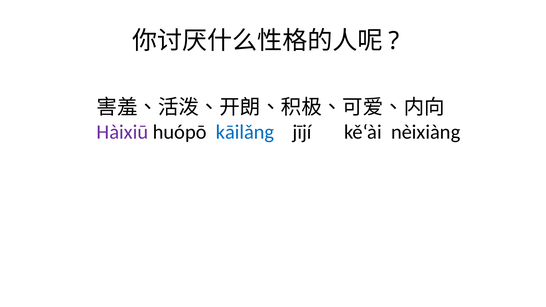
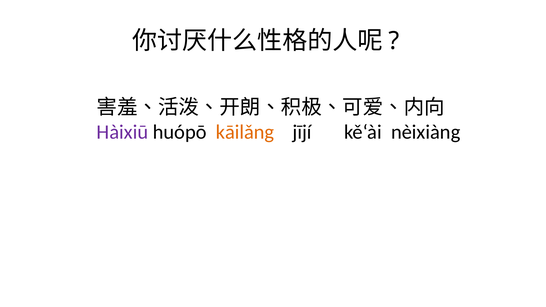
kāilǎng colour: blue -> orange
